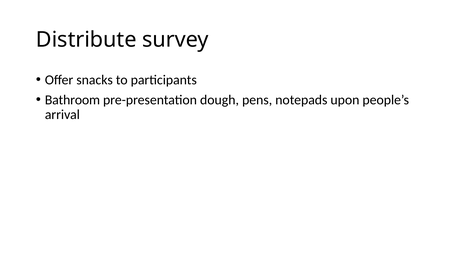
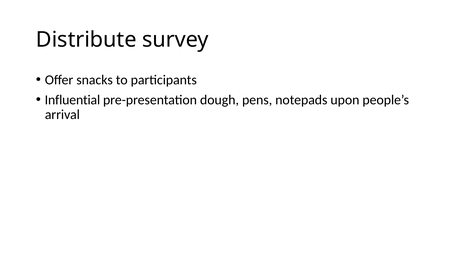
Bathroom: Bathroom -> Influential
